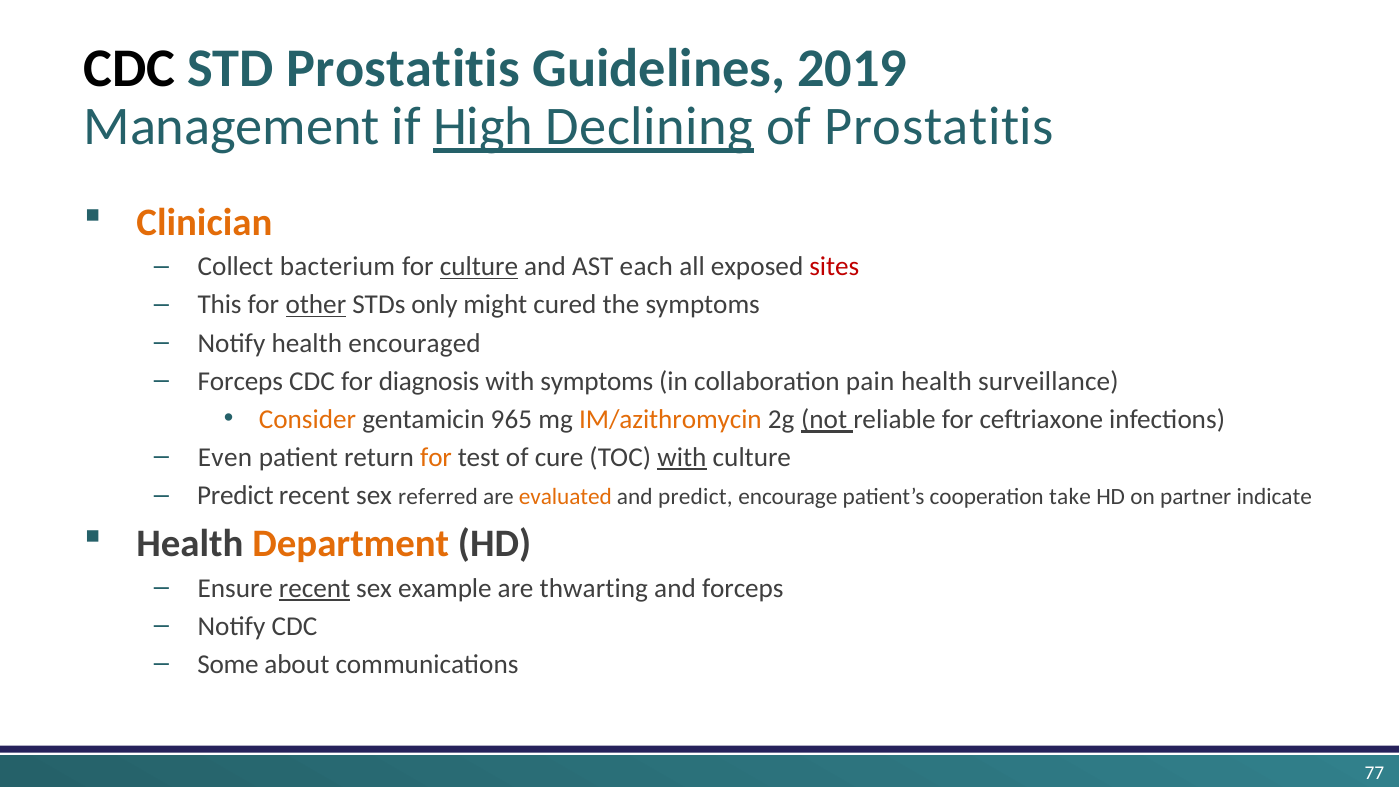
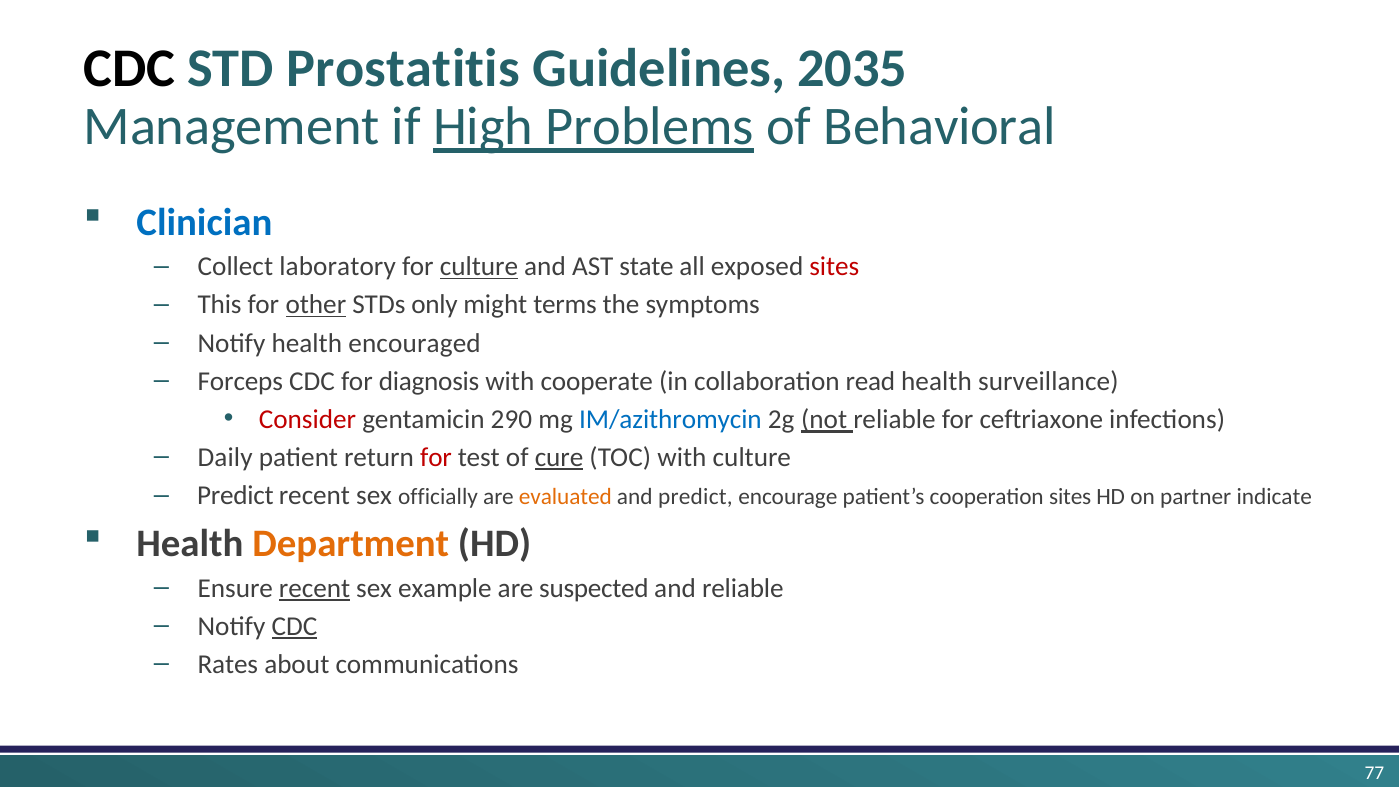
2019: 2019 -> 2035
Declining: Declining -> Problems
of Prostatitis: Prostatitis -> Behavioral
Clinician colour: orange -> blue
bacterium: bacterium -> laboratory
each: each -> state
cured: cured -> terms
with symptoms: symptoms -> cooperate
pain: pain -> read
Consider colour: orange -> red
965: 965 -> 290
IM/azithromycin colour: orange -> blue
Even: Even -> Daily
for at (436, 457) colour: orange -> red
cure underline: none -> present
with at (682, 457) underline: present -> none
referred: referred -> officially
cooperation take: take -> sites
thwarting: thwarting -> suspected
and forceps: forceps -> reliable
CDC at (295, 626) underline: none -> present
Some: Some -> Rates
